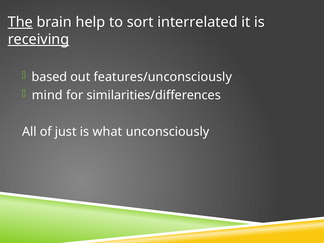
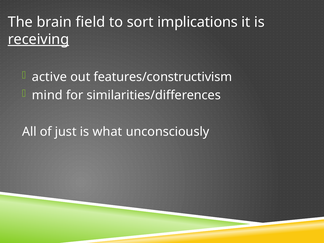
The underline: present -> none
help: help -> field
interrelated: interrelated -> implications
based: based -> active
features/unconsciously: features/unconsciously -> features/constructivism
